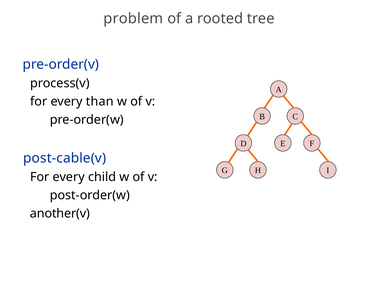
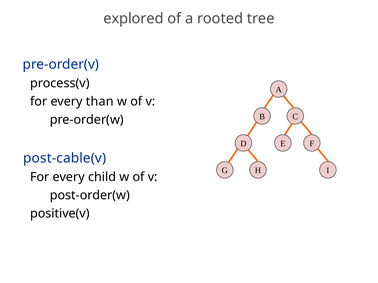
problem: problem -> explored
another(v: another(v -> positive(v
